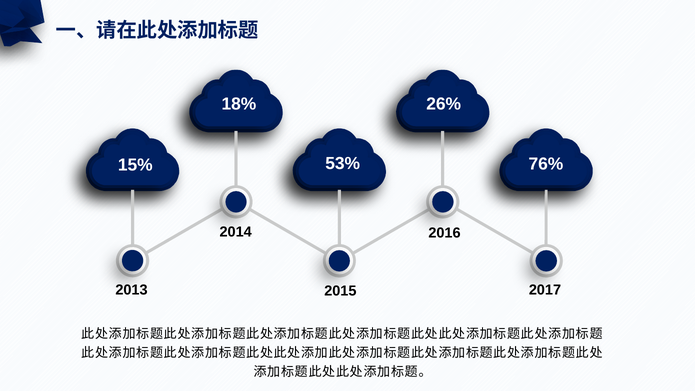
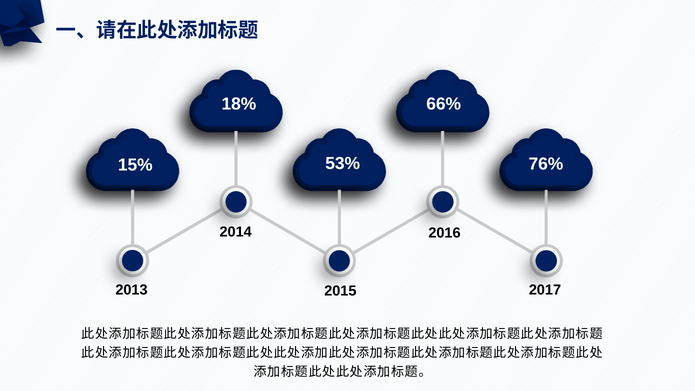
26%: 26% -> 66%
